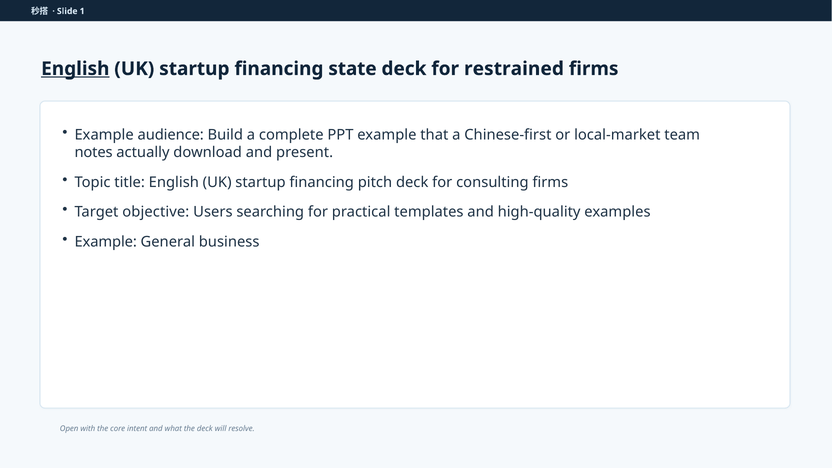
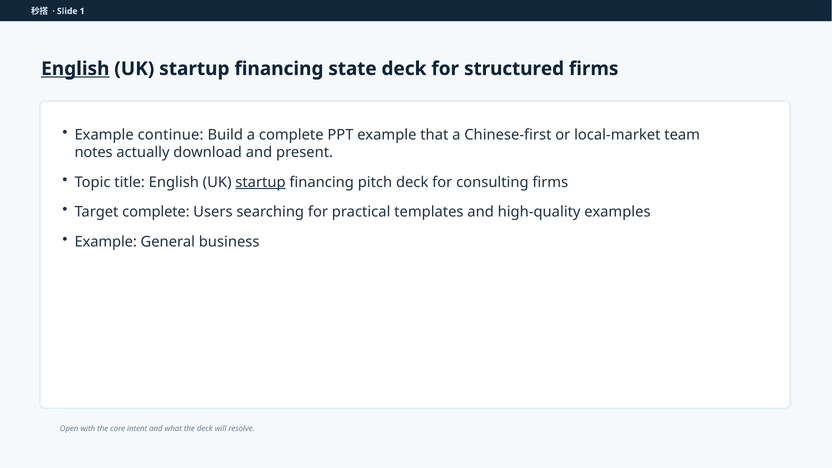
restrained: restrained -> structured
audience: audience -> continue
startup at (260, 182) underline: none -> present
Target objective: objective -> complete
